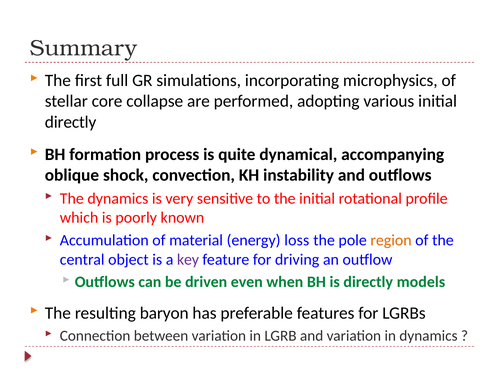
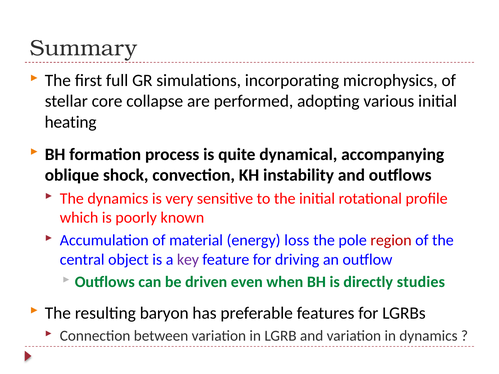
directly at (71, 122): directly -> heating
region colour: orange -> red
models: models -> studies
